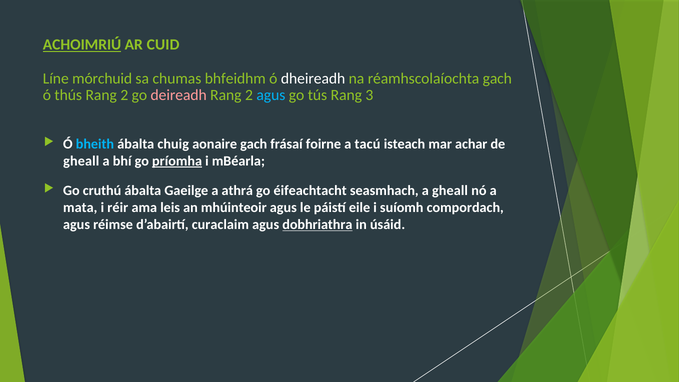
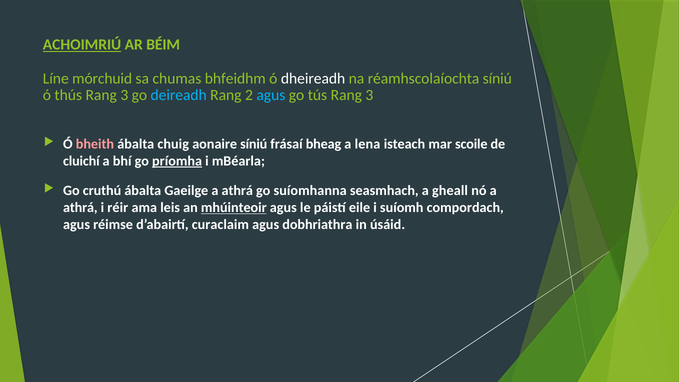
CUID: CUID -> BÉIM
réamhscolaíochta gach: gach -> síniú
thús Rang 2: 2 -> 3
deireadh colour: pink -> light blue
bheith colour: light blue -> pink
aonaire gach: gach -> síniú
foirne: foirne -> bheag
tacú: tacú -> lena
achar: achar -> scoile
gheall at (81, 161): gheall -> cluichí
éifeachtacht: éifeachtacht -> suíomhanna
mata at (80, 208): mata -> athrá
mhúinteoir underline: none -> present
dobhriathra underline: present -> none
